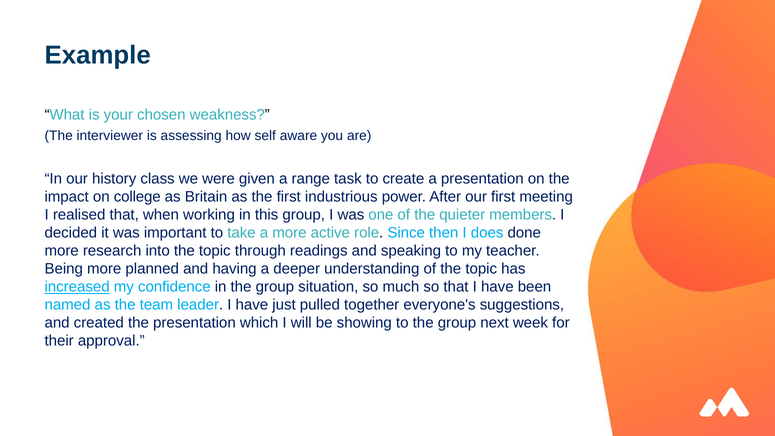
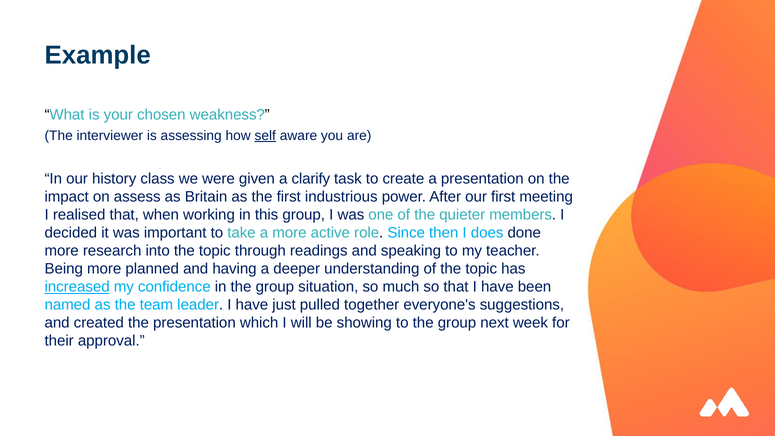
self underline: none -> present
range: range -> clarify
college: college -> assess
